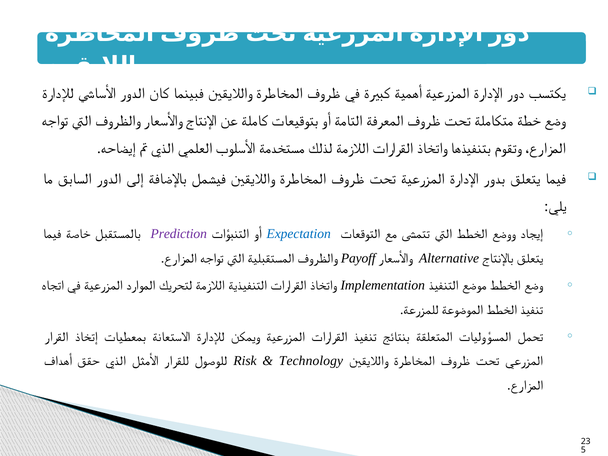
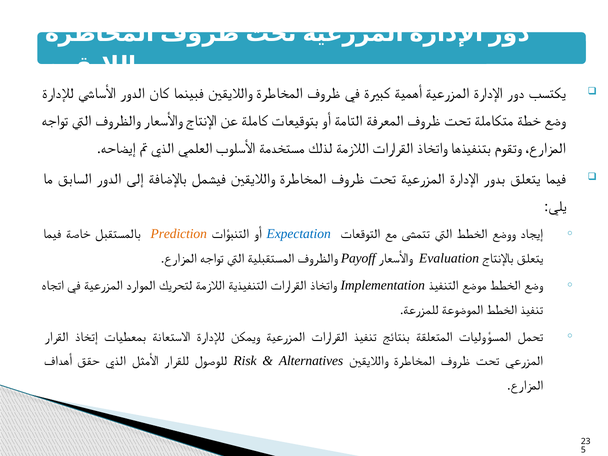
Prediction colour: purple -> orange
Alternative: Alternative -> Evaluation
Technology: Technology -> Alternatives
